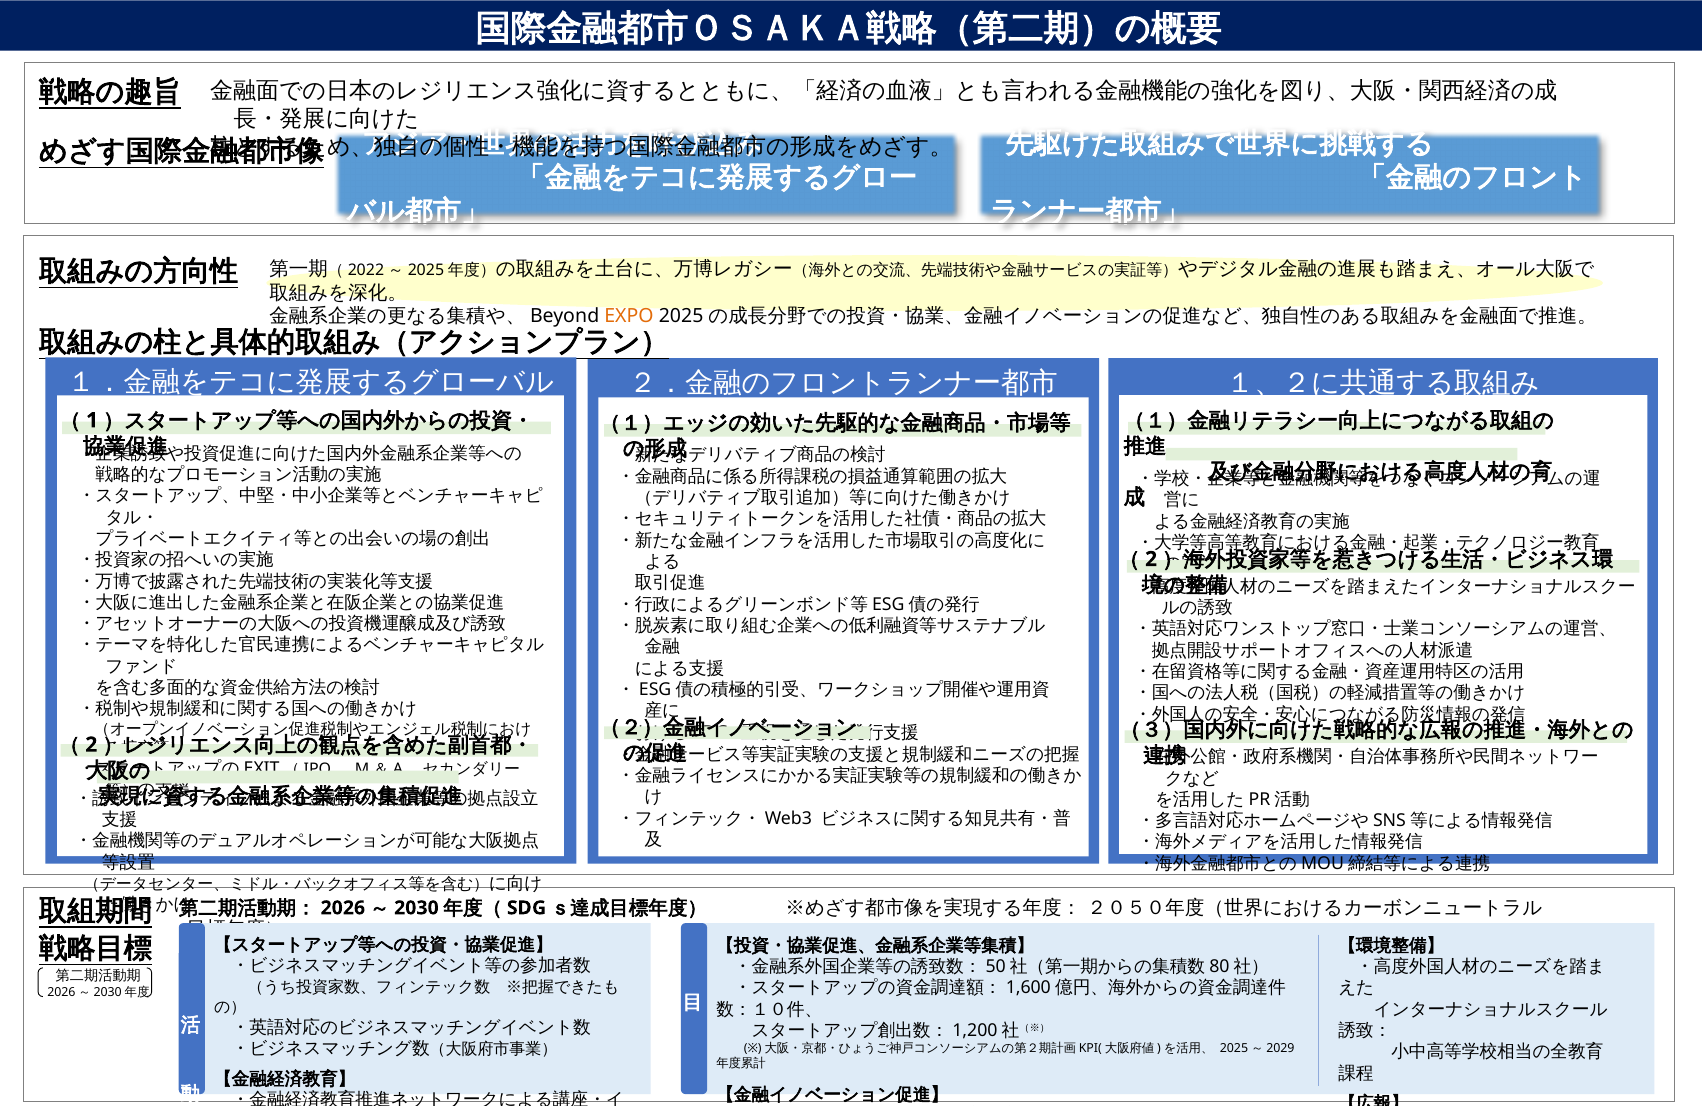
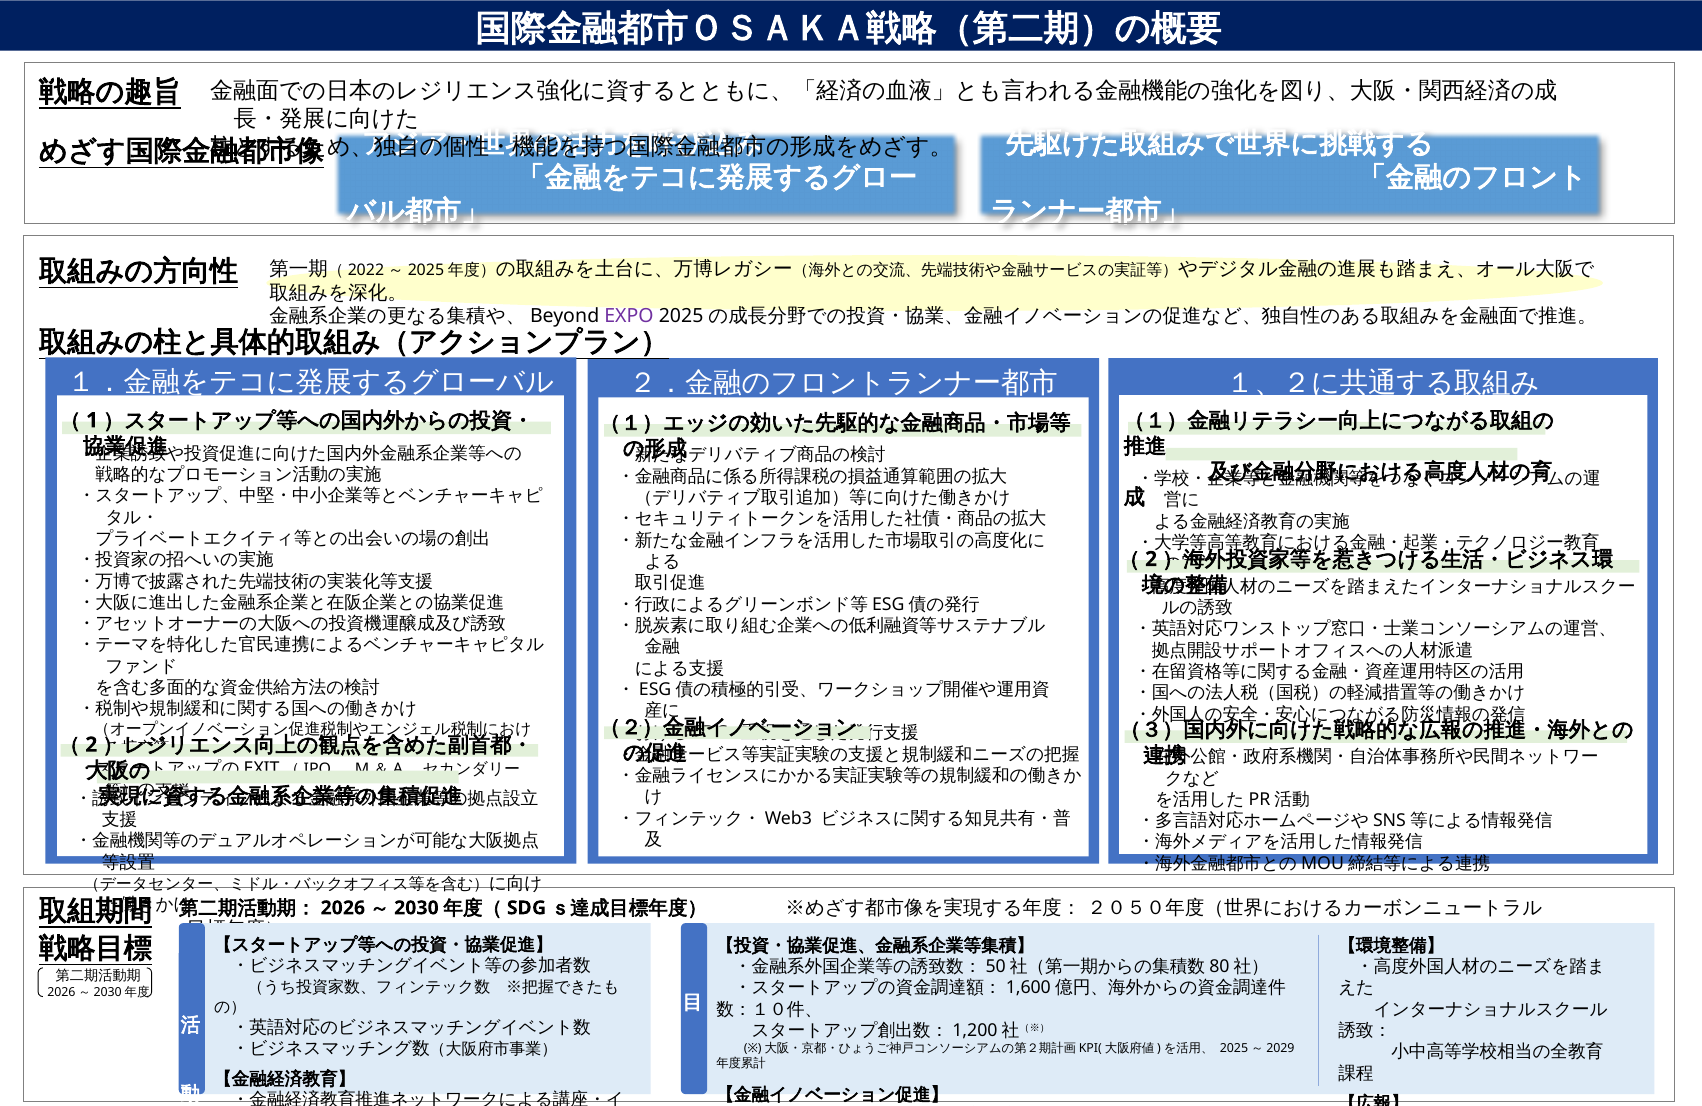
EXPO colour: orange -> purple
